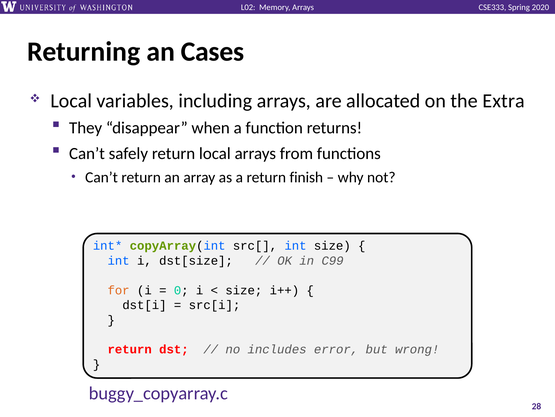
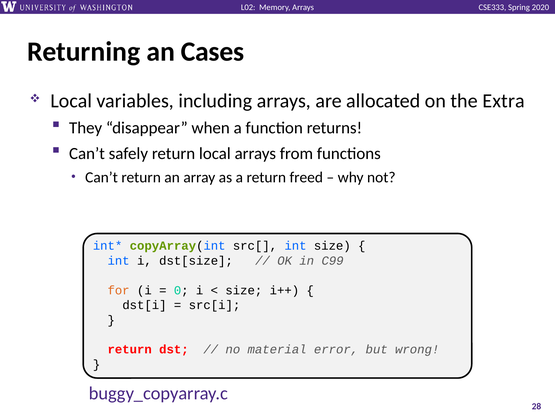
finish: finish -> freed
includes: includes -> material
